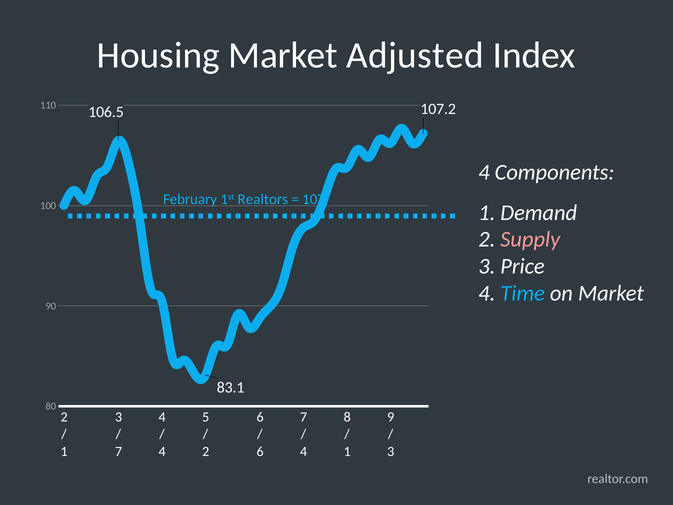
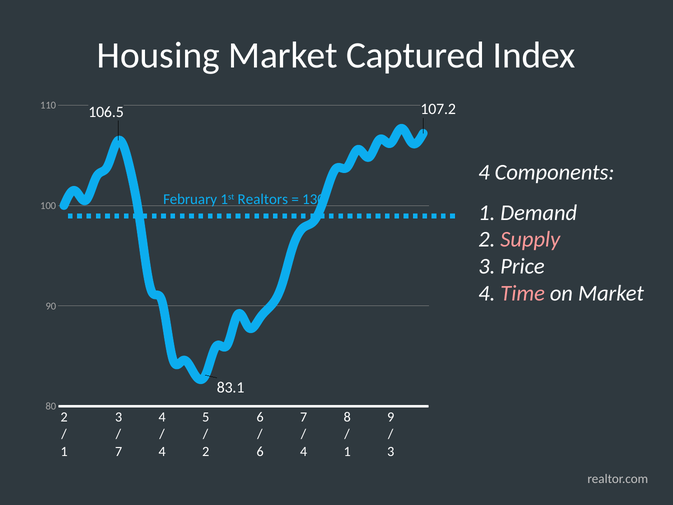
Adjusted: Adjusted -> Captured
107: 107 -> 130
Time colour: light blue -> pink
